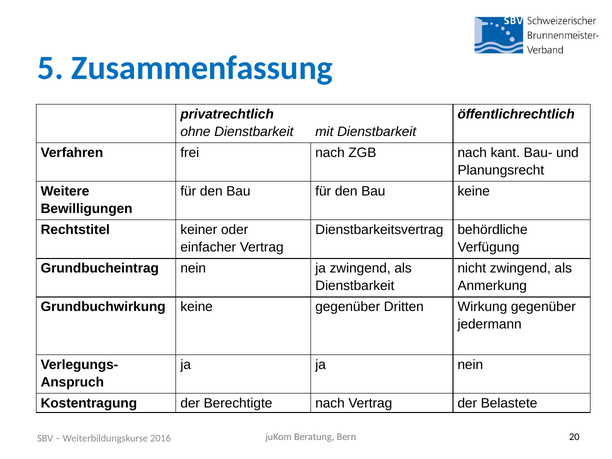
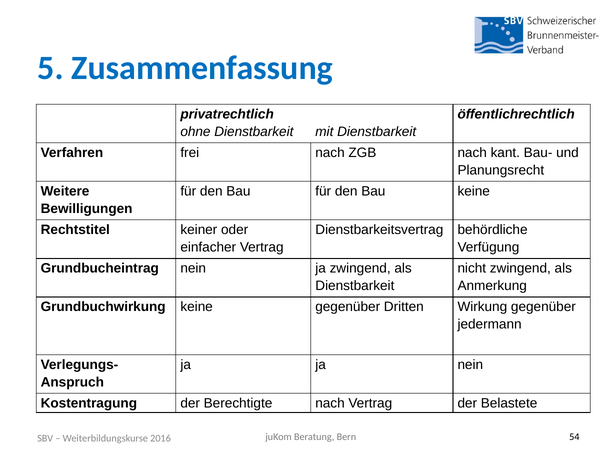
20: 20 -> 54
